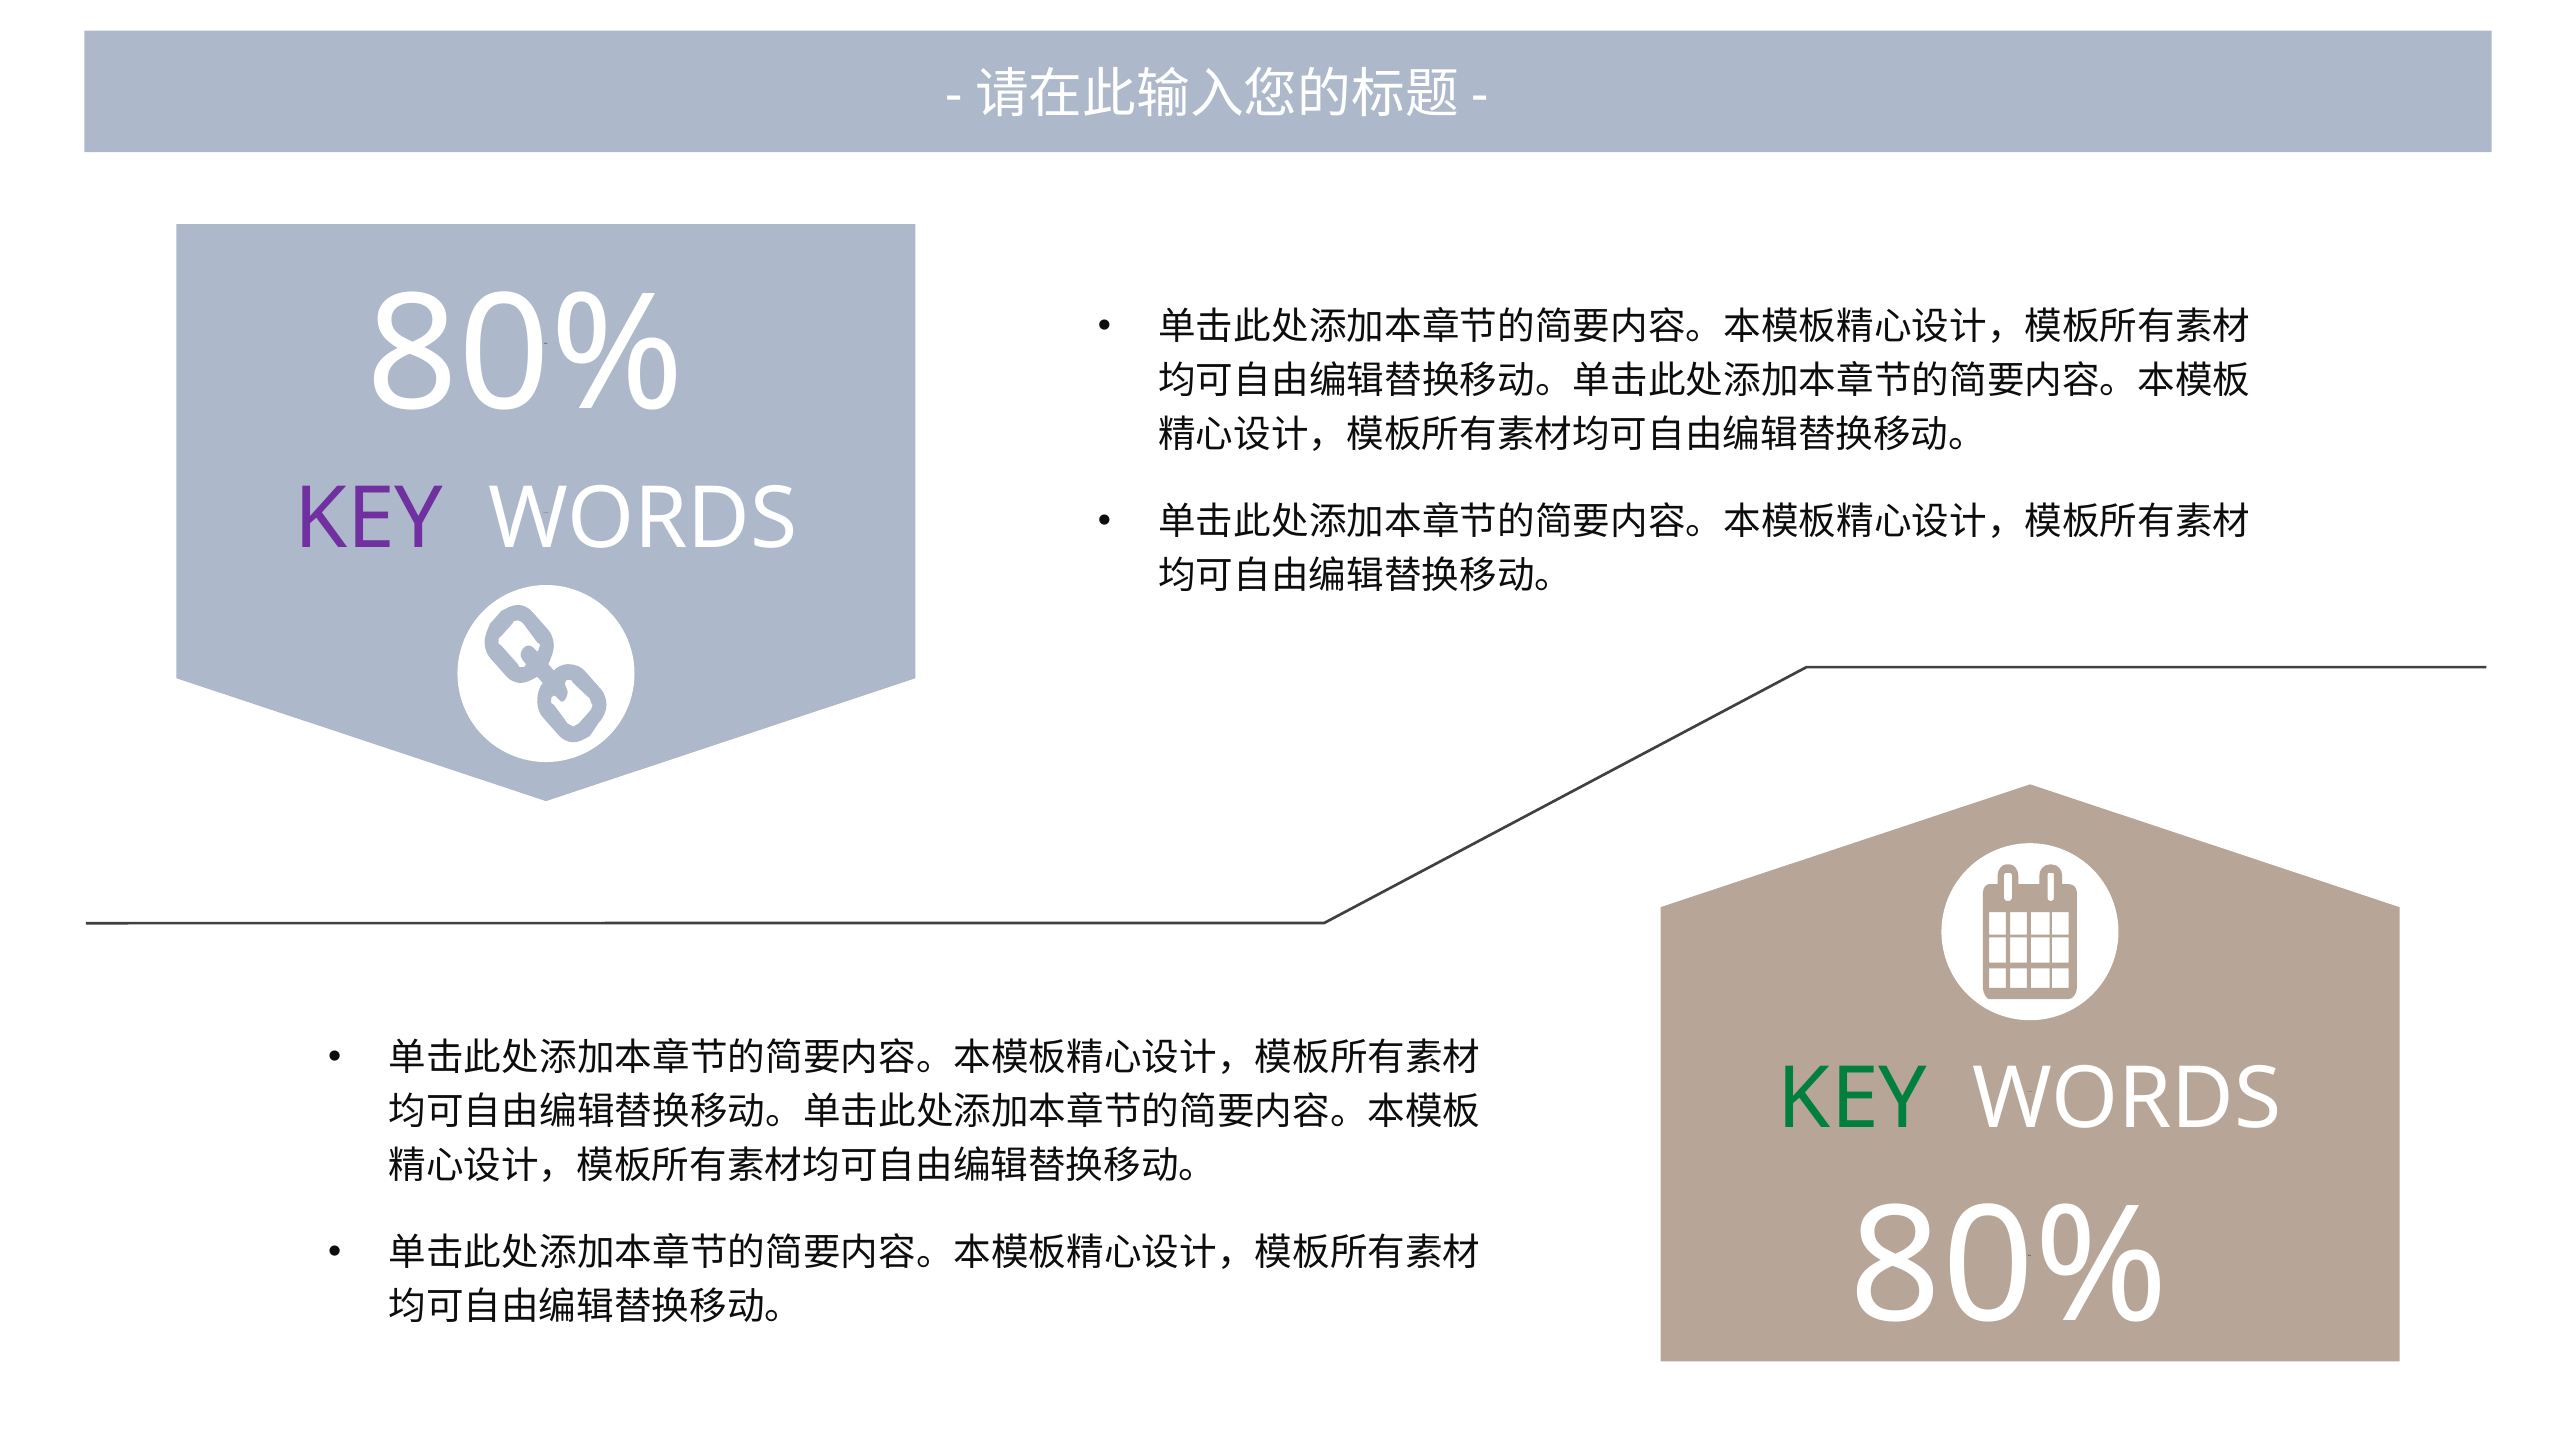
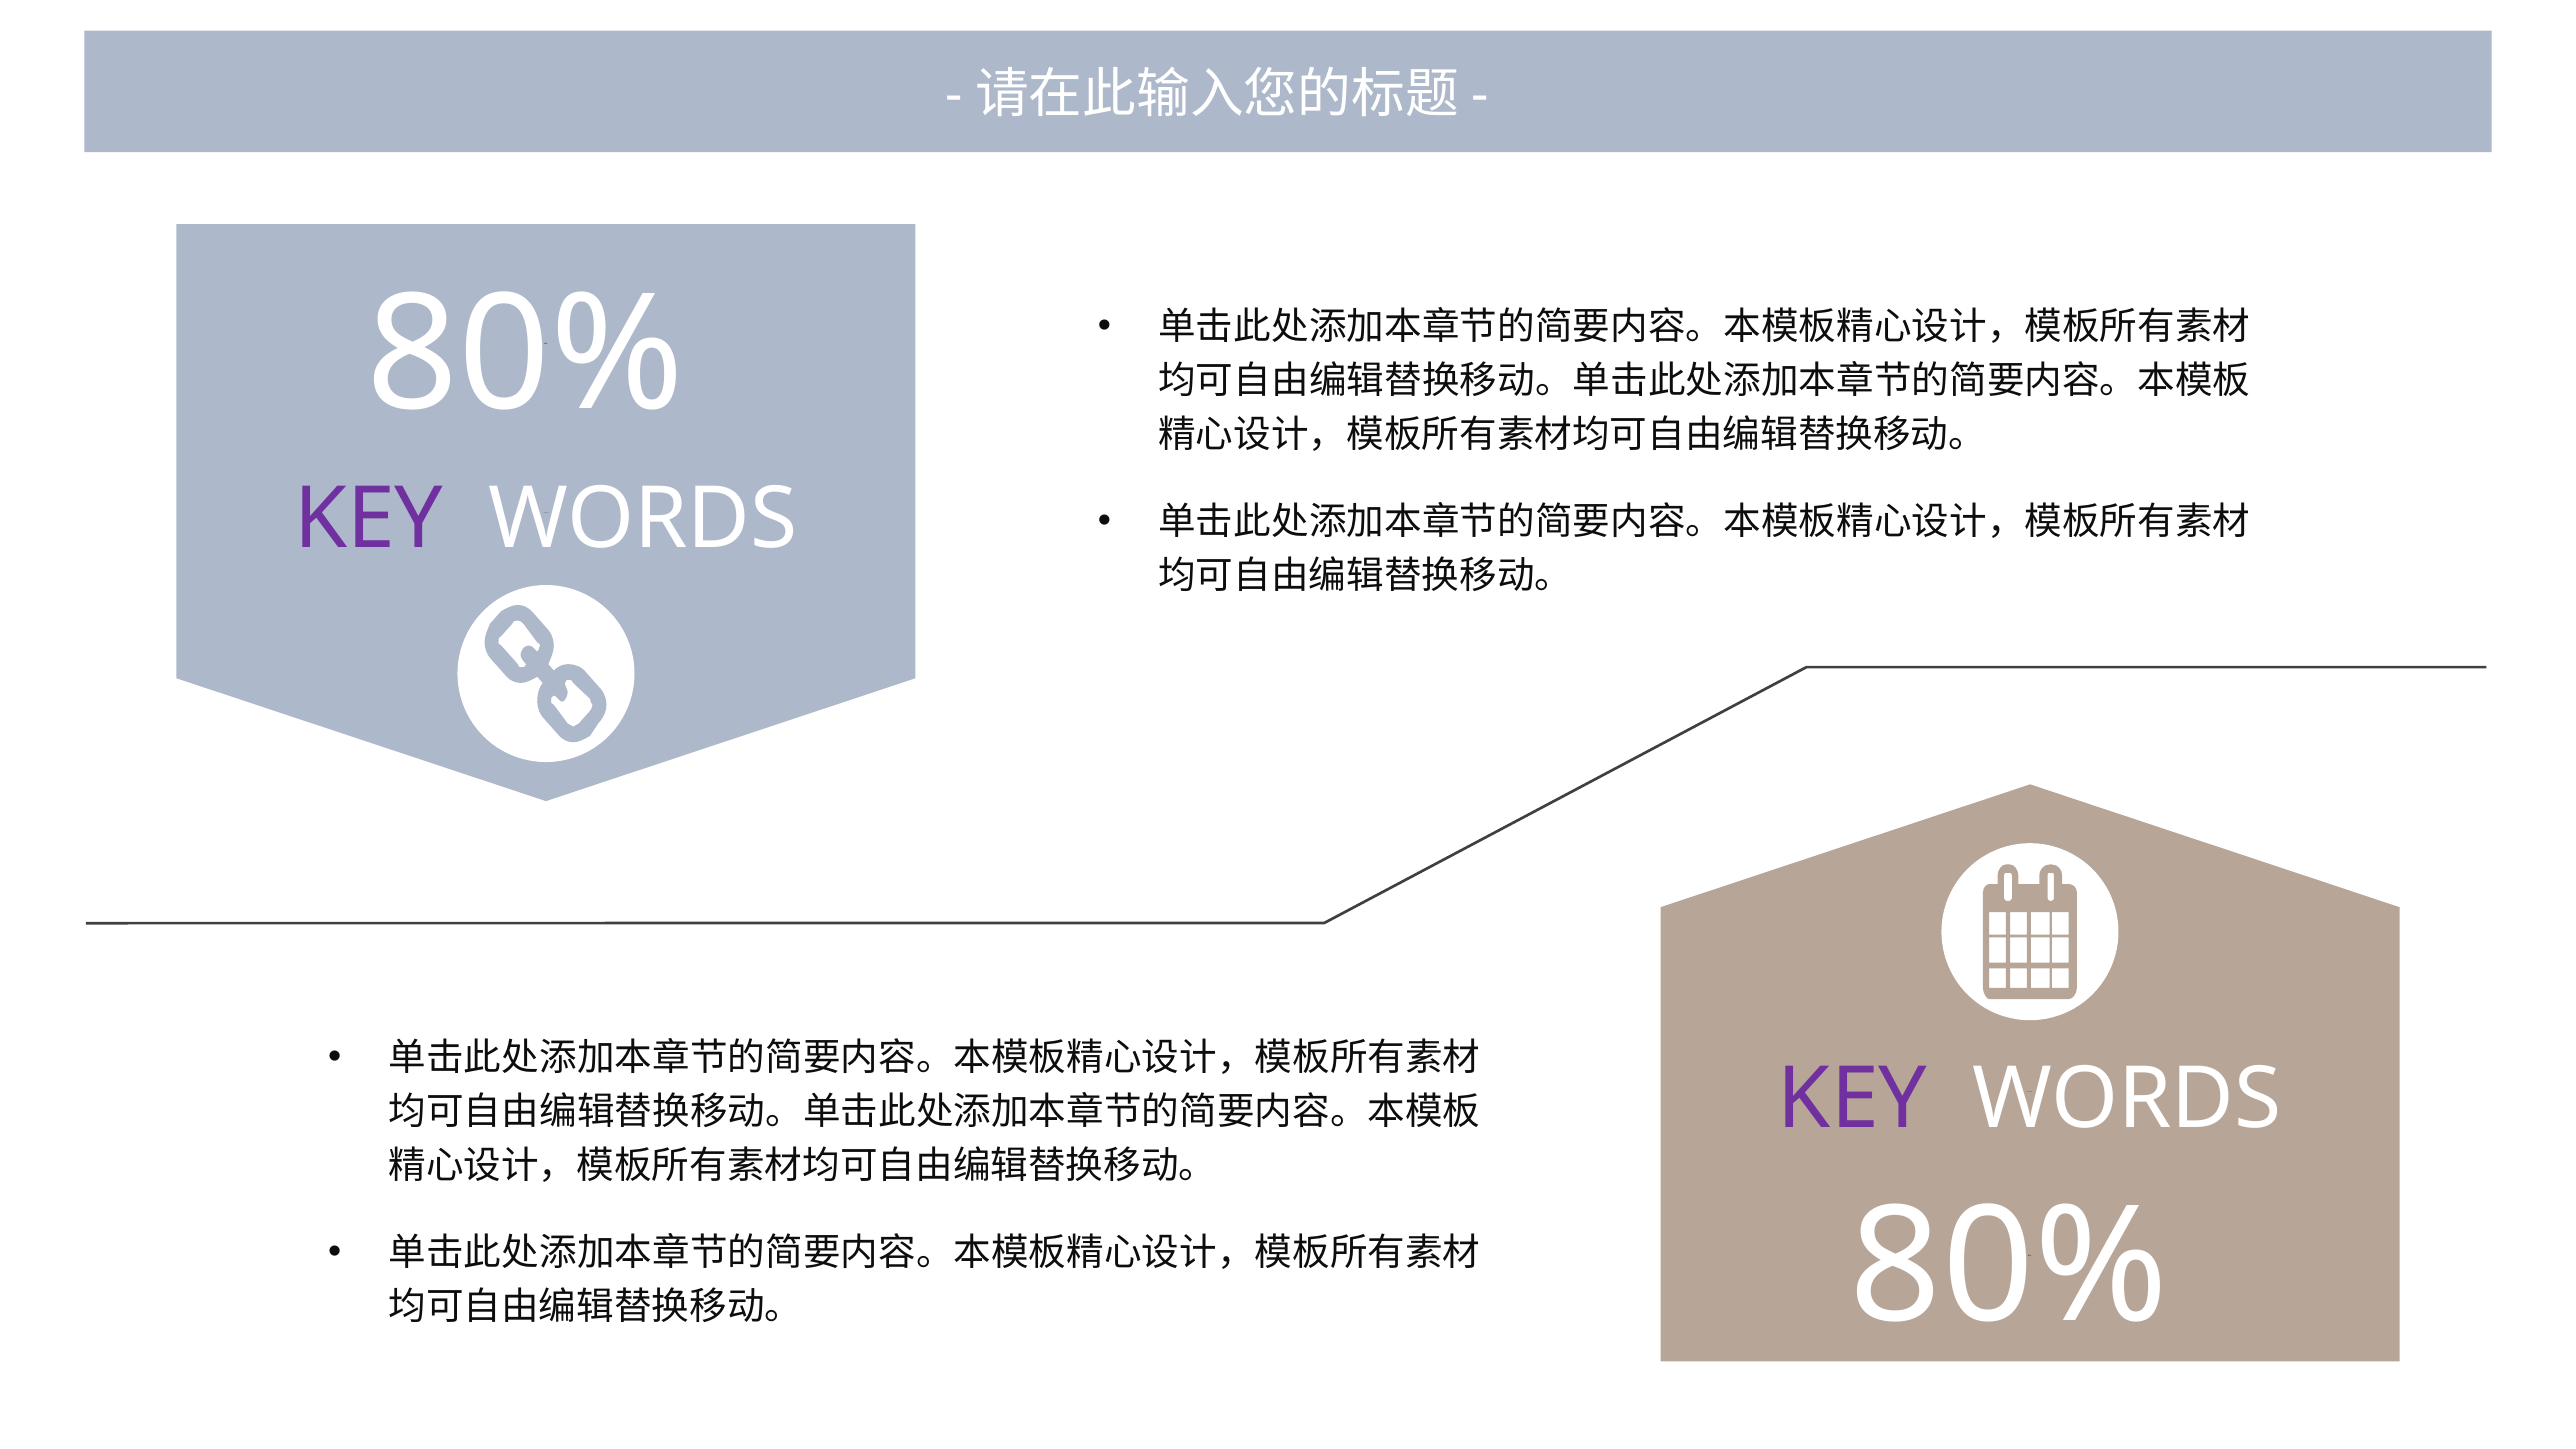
KEY at (1853, 1099) colour: green -> purple
